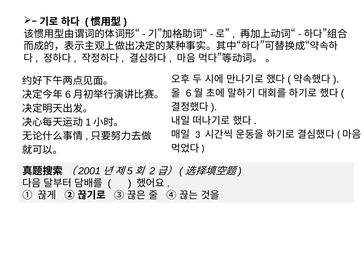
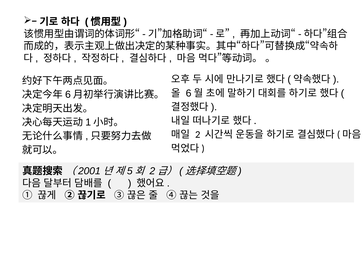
3: 3 -> 2
